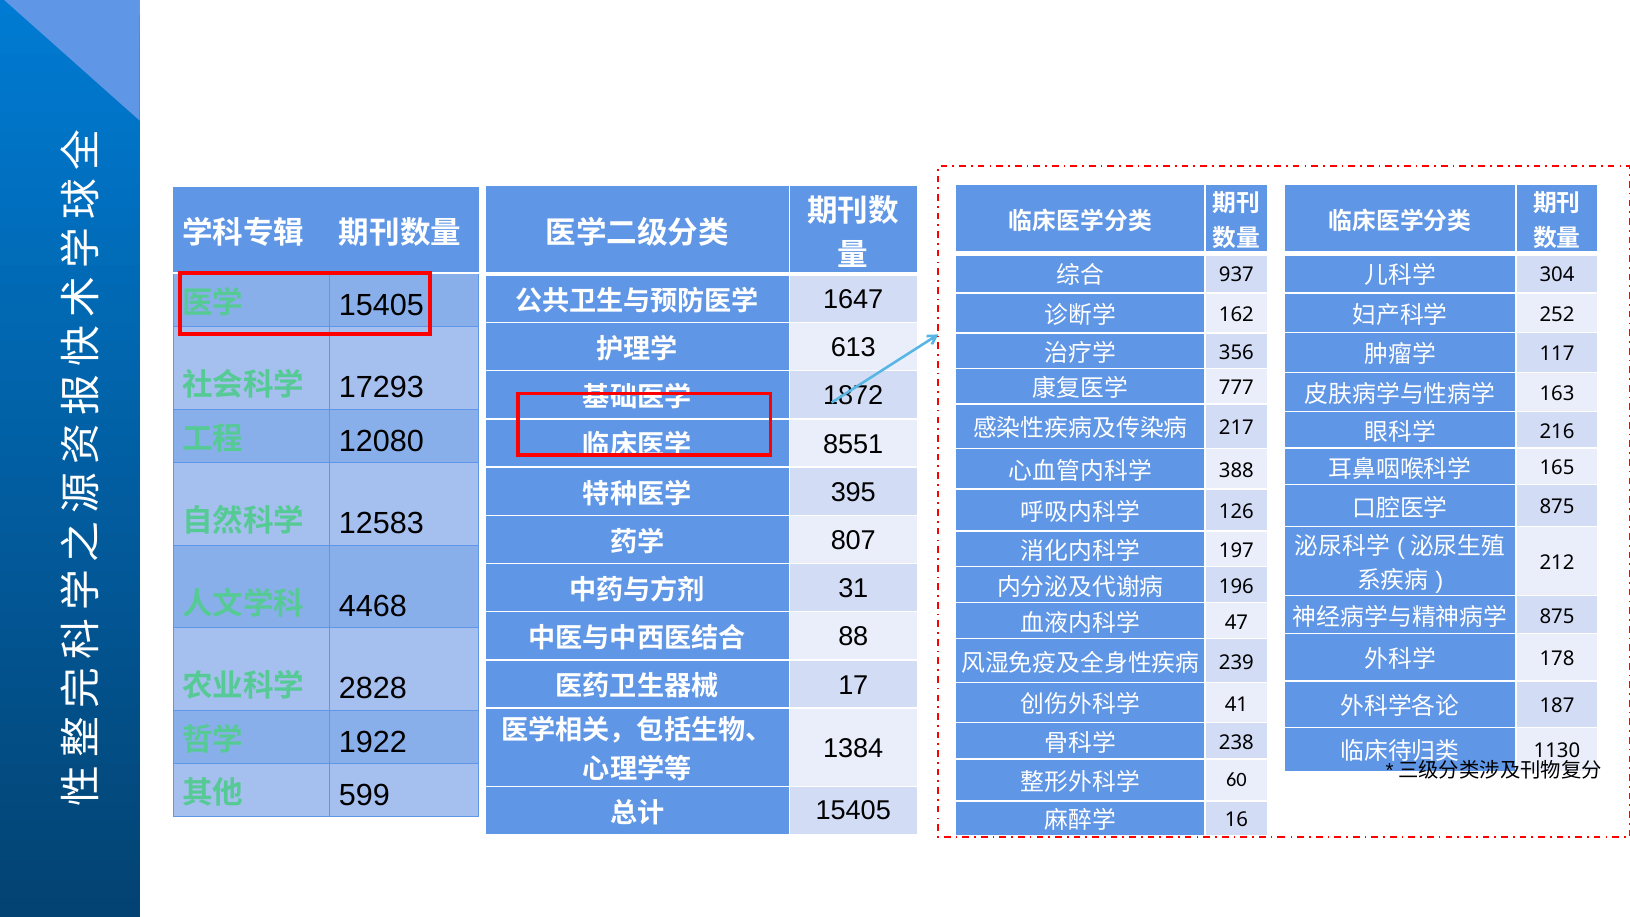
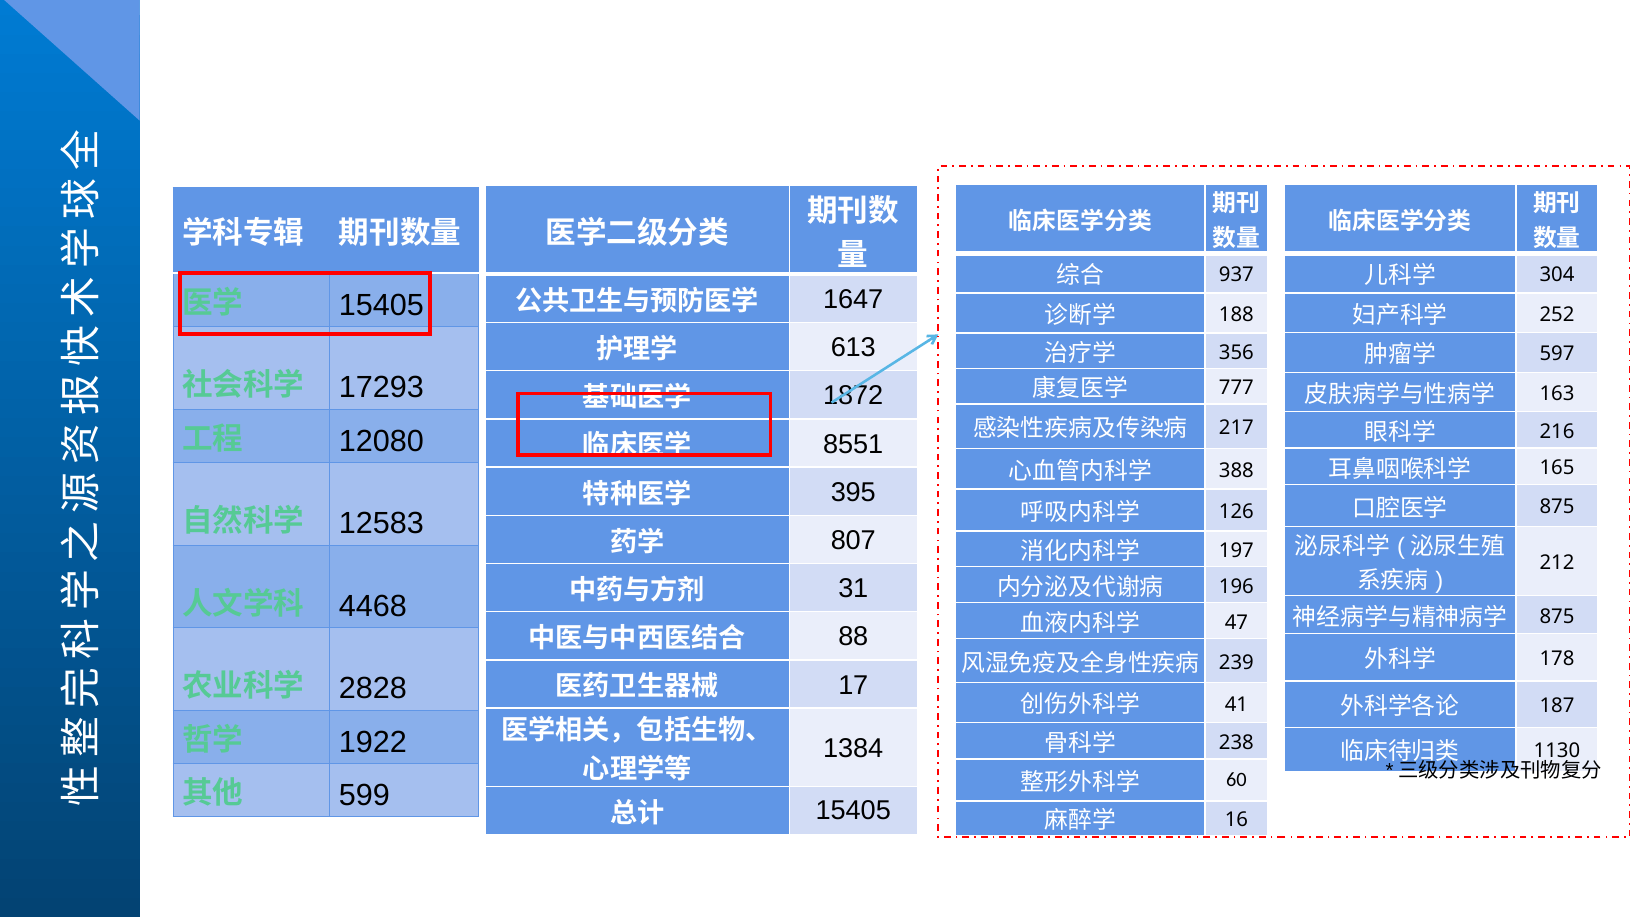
162: 162 -> 188
117: 117 -> 597
